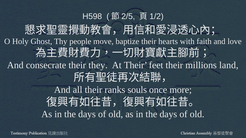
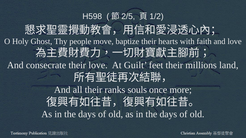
their they: they -> love
At Their: Their -> Guilt
